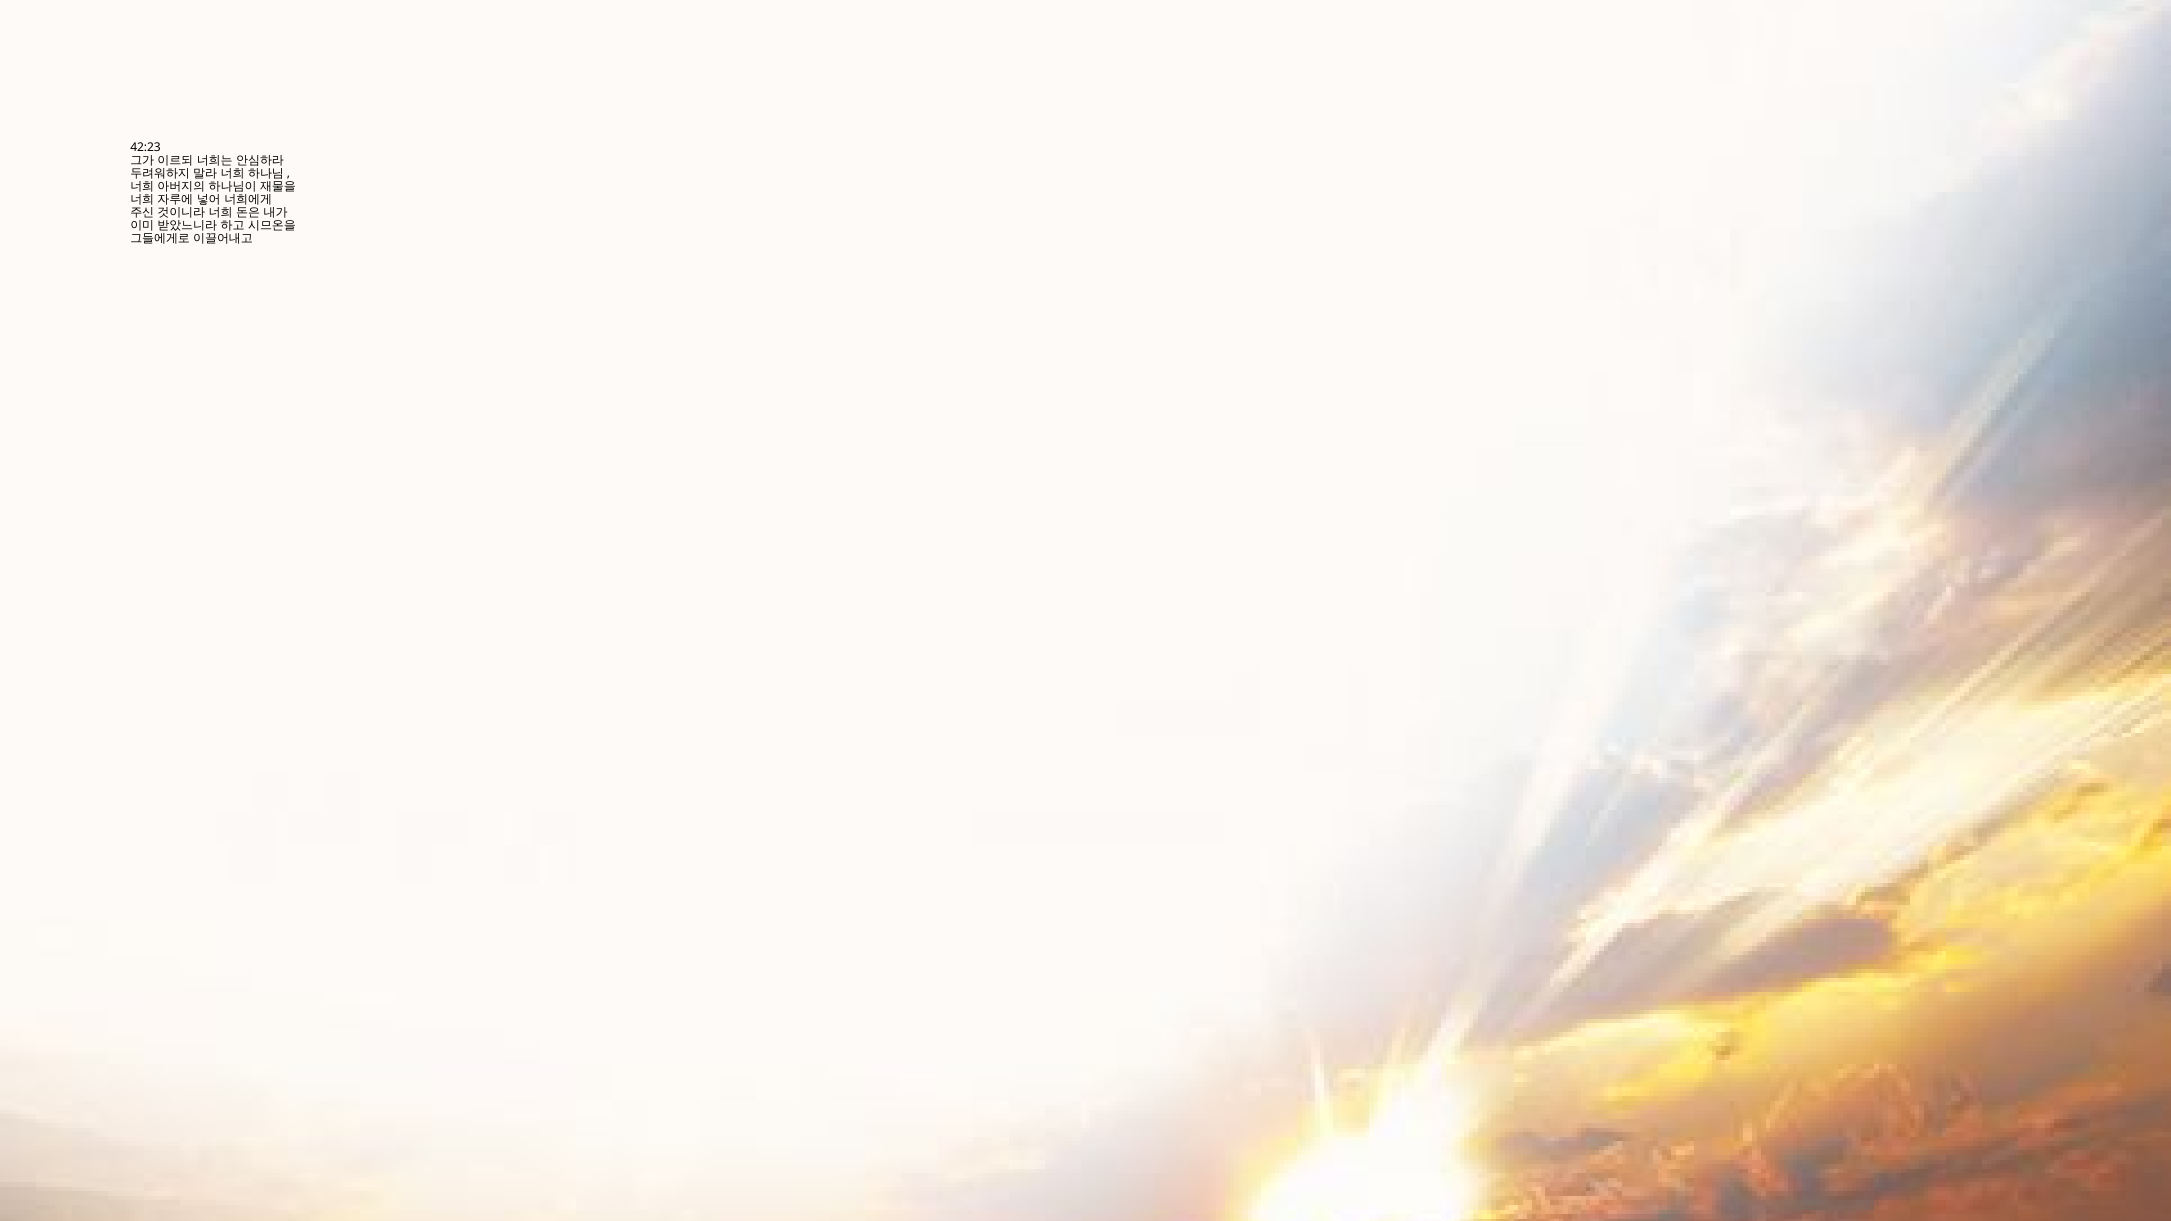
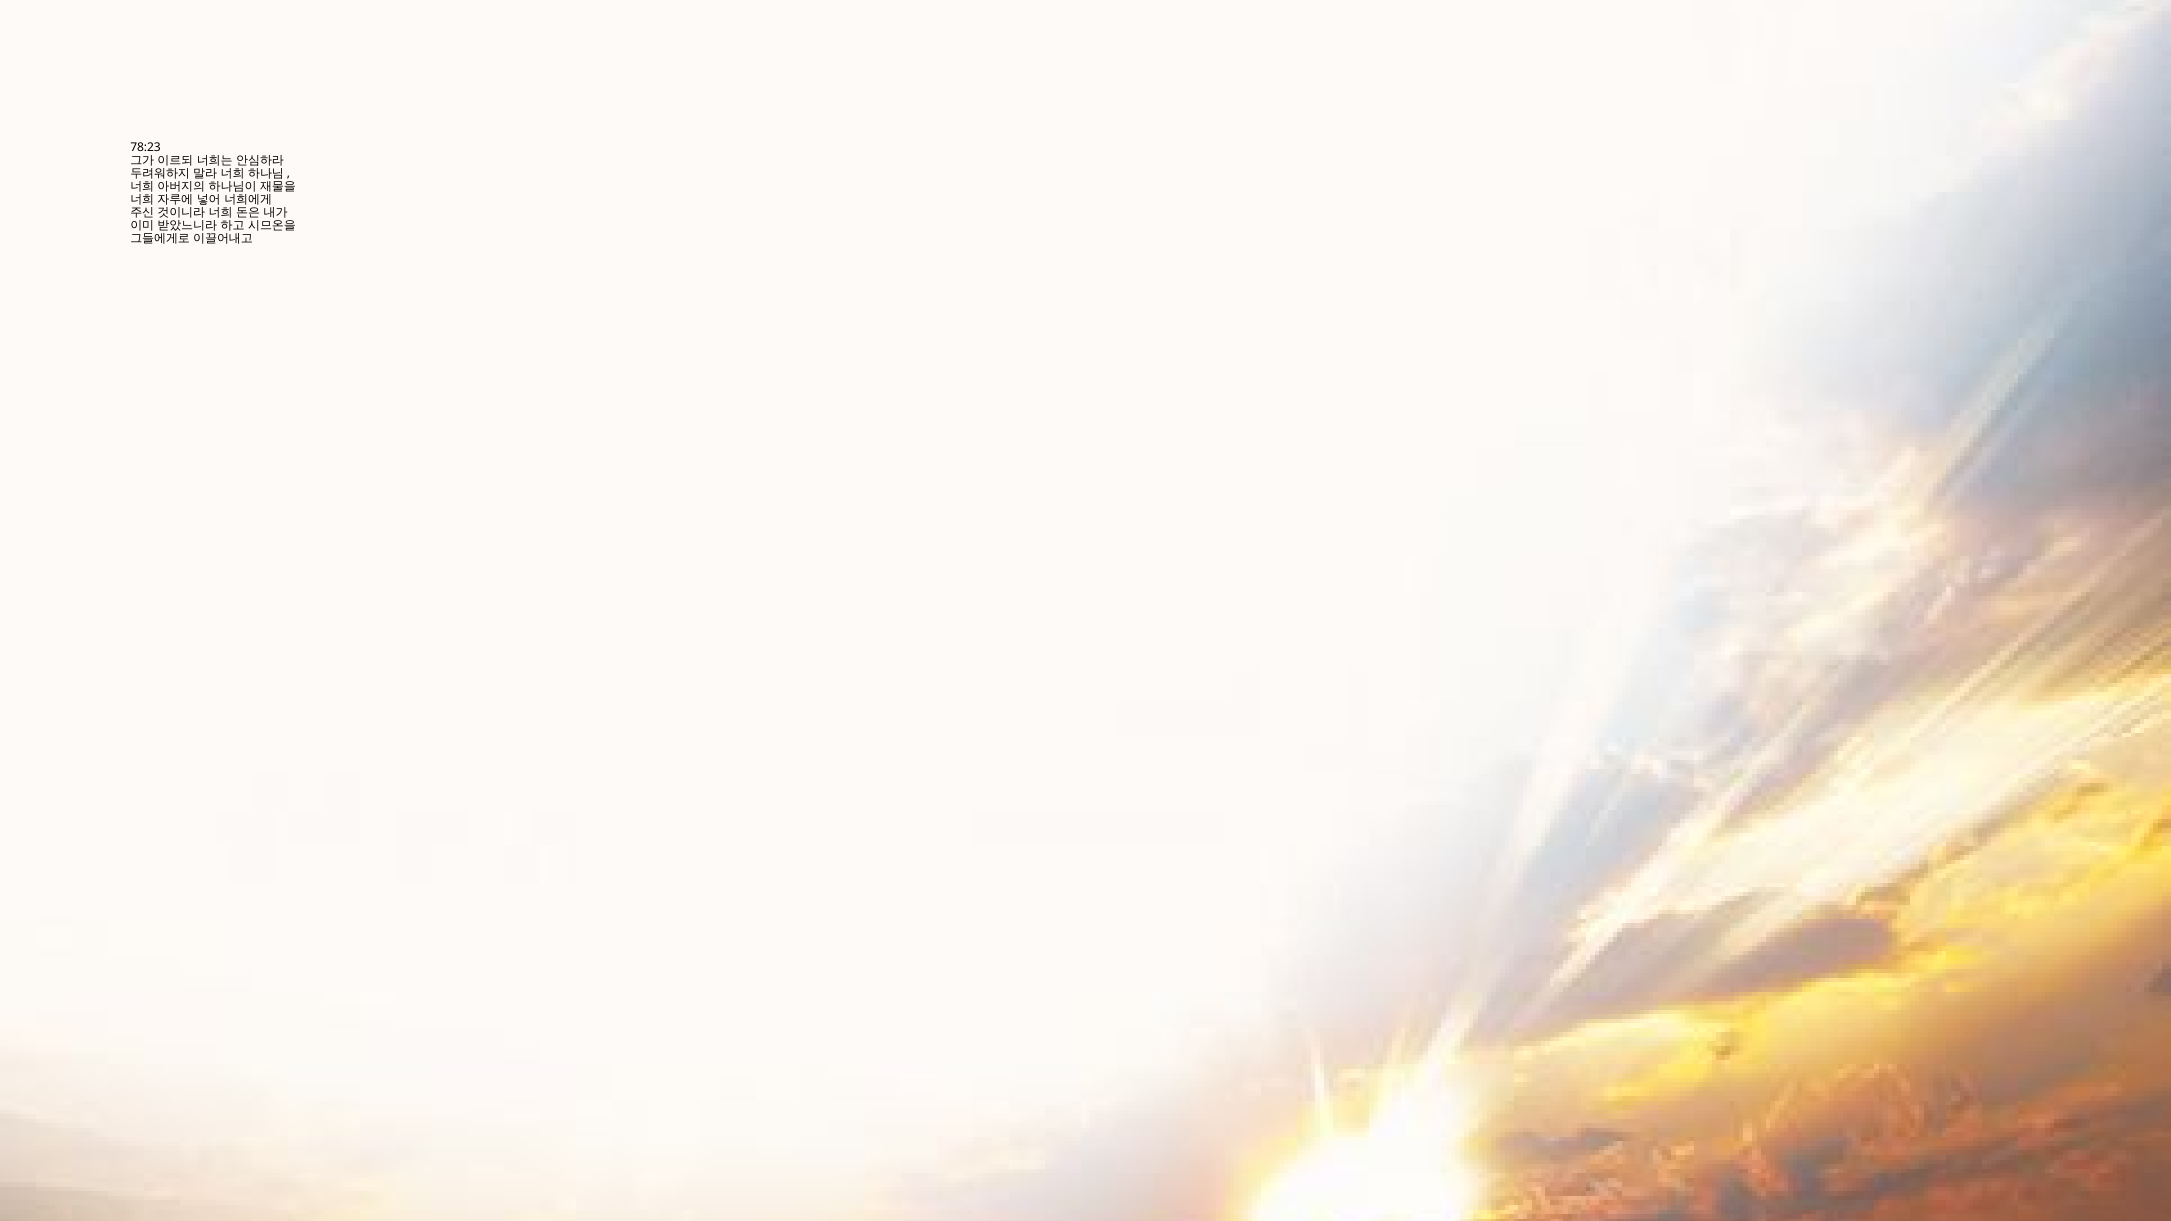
42:23: 42:23 -> 78:23
